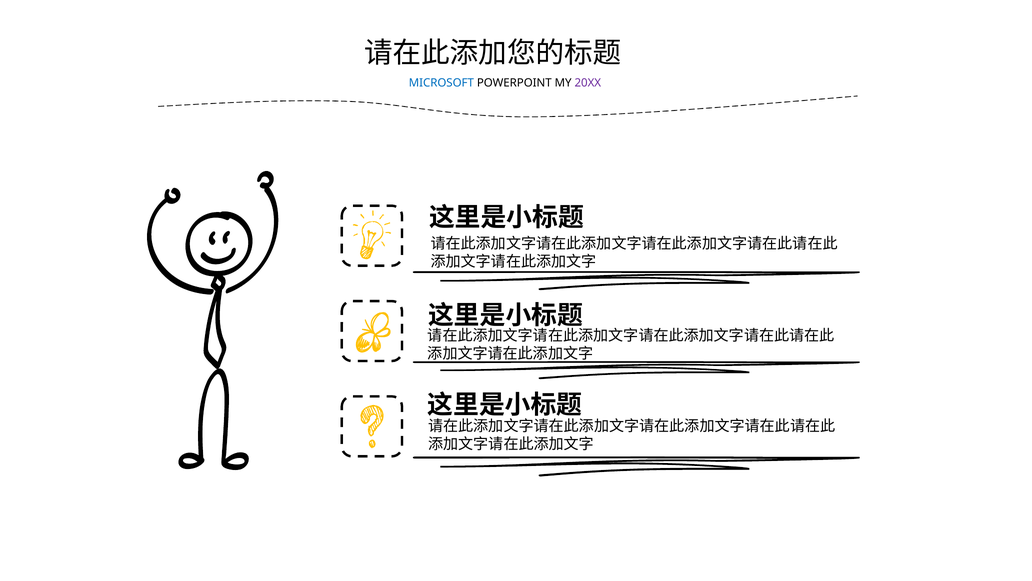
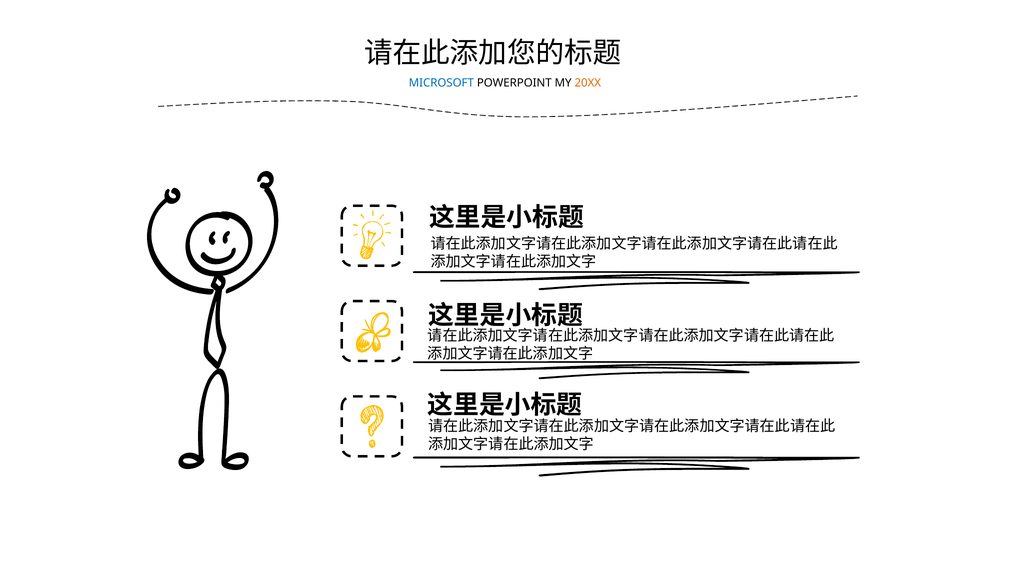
20XX colour: purple -> orange
